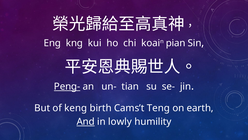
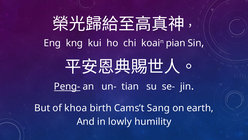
keng: keng -> khoa
Teng: Teng -> Sang
And underline: present -> none
